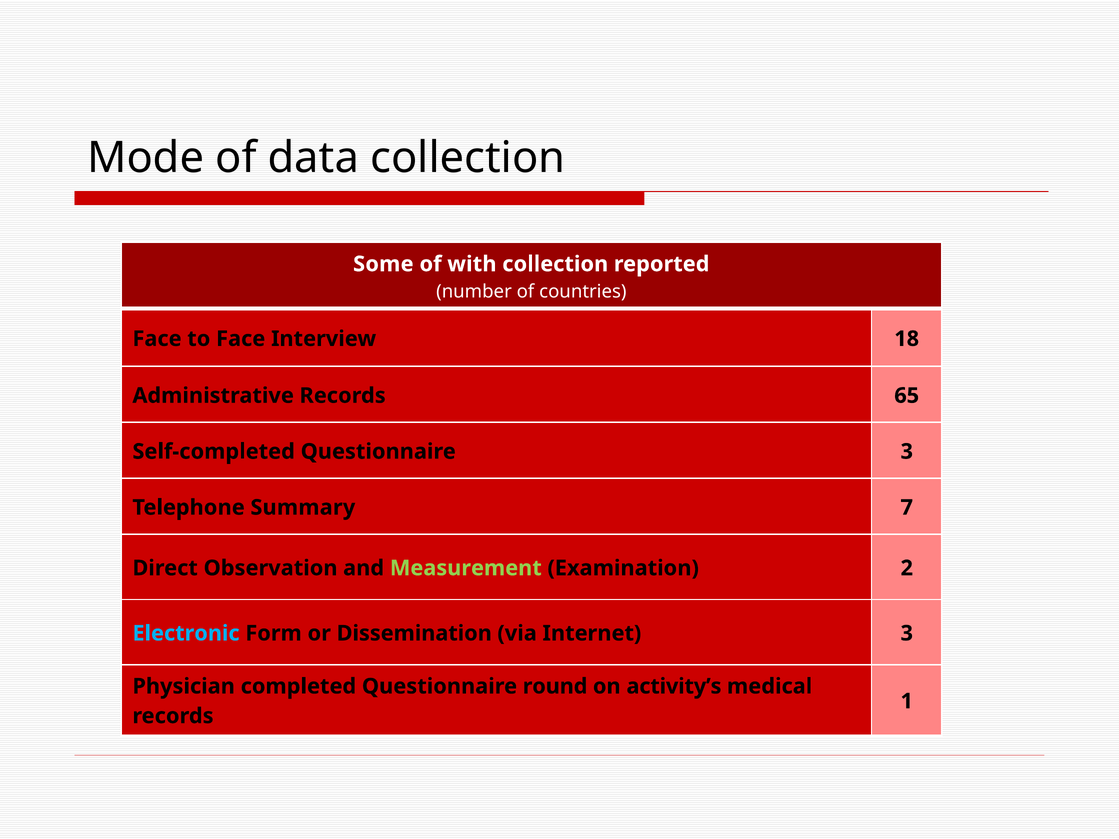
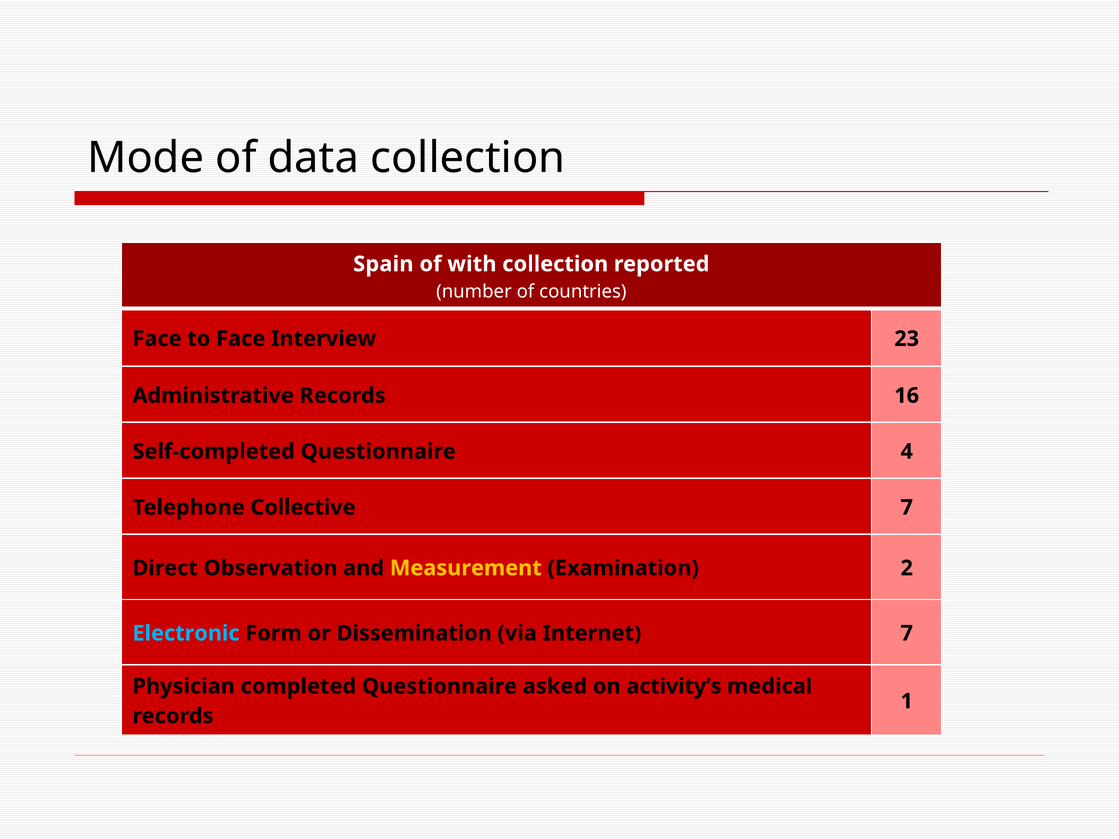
Some: Some -> Spain
18: 18 -> 23
65: 65 -> 16
Questionnaire 3: 3 -> 4
Summary: Summary -> Collective
Measurement colour: light green -> yellow
Internet 3: 3 -> 7
round: round -> asked
